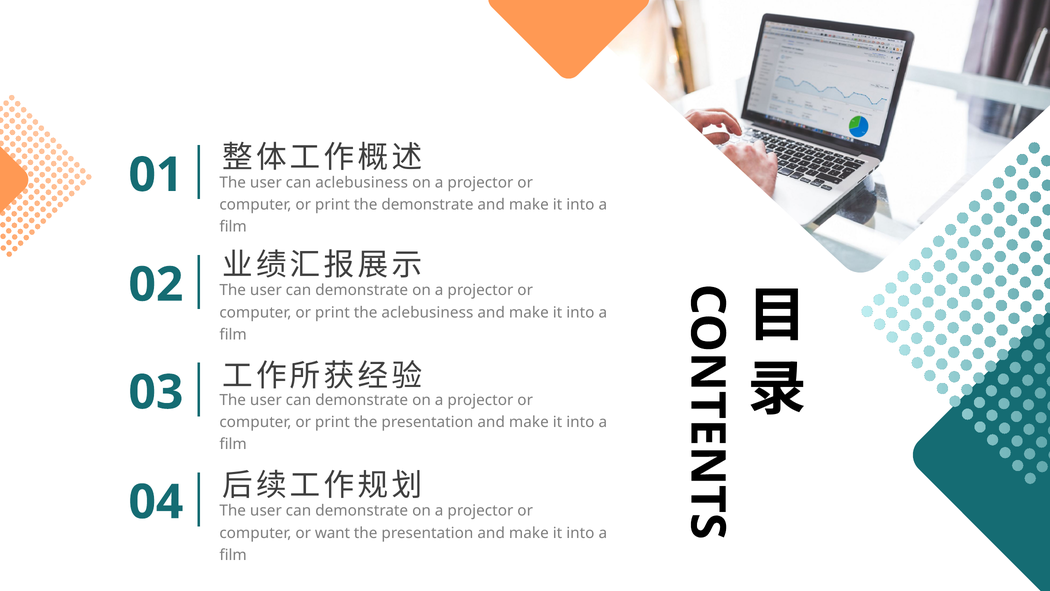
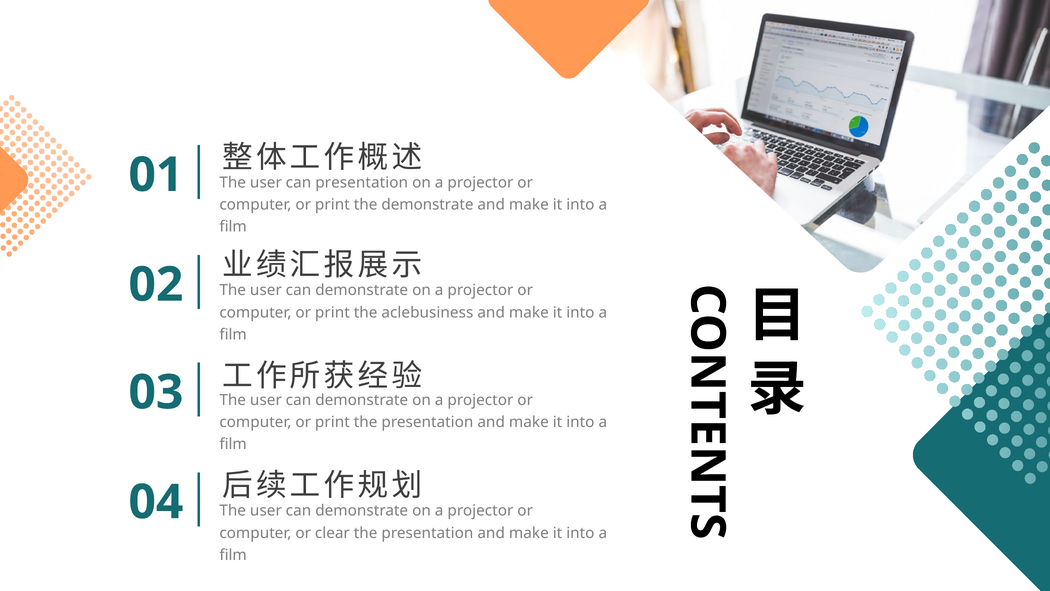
can aclebusiness: aclebusiness -> presentation
want: want -> clear
